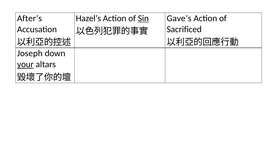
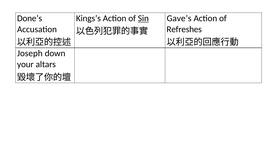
After’s: After’s -> Done’s
Hazel’s: Hazel’s -> Kings’s
Sacrificed: Sacrificed -> Refreshes
your underline: present -> none
